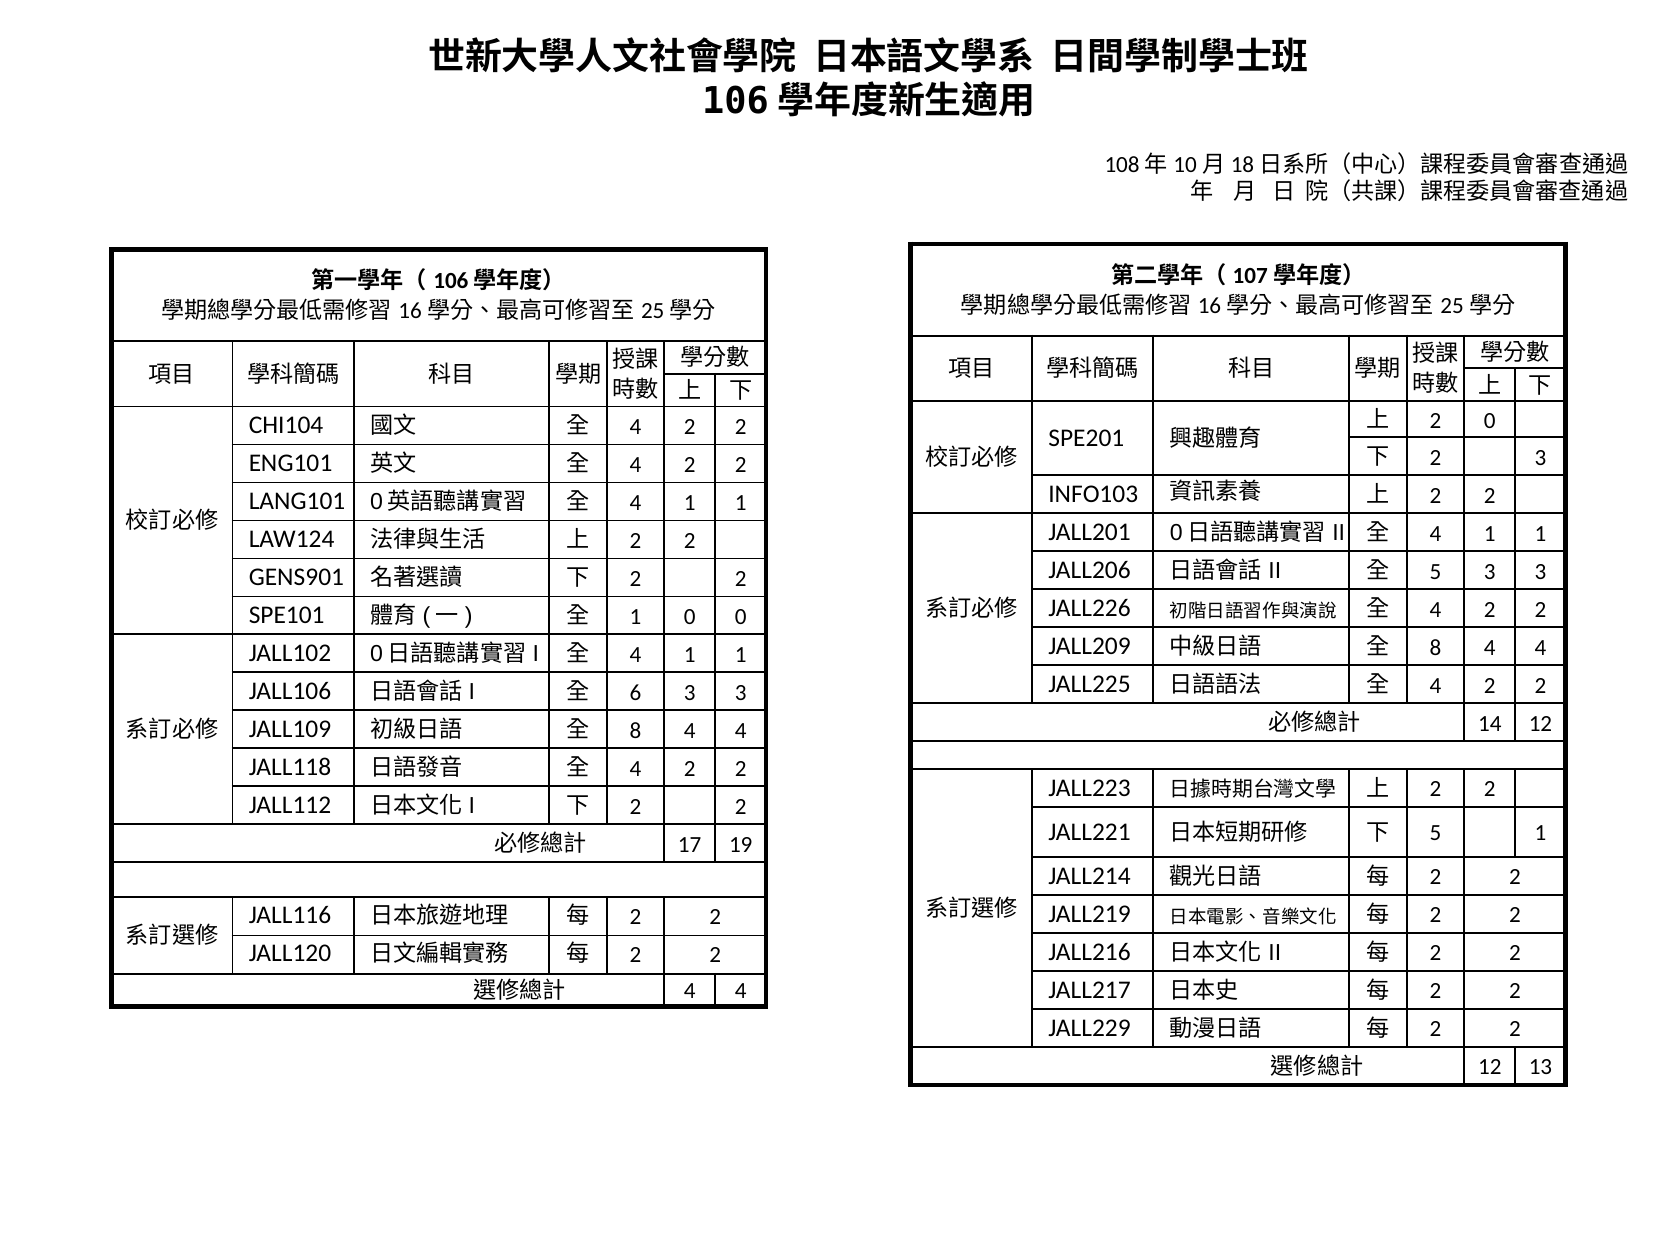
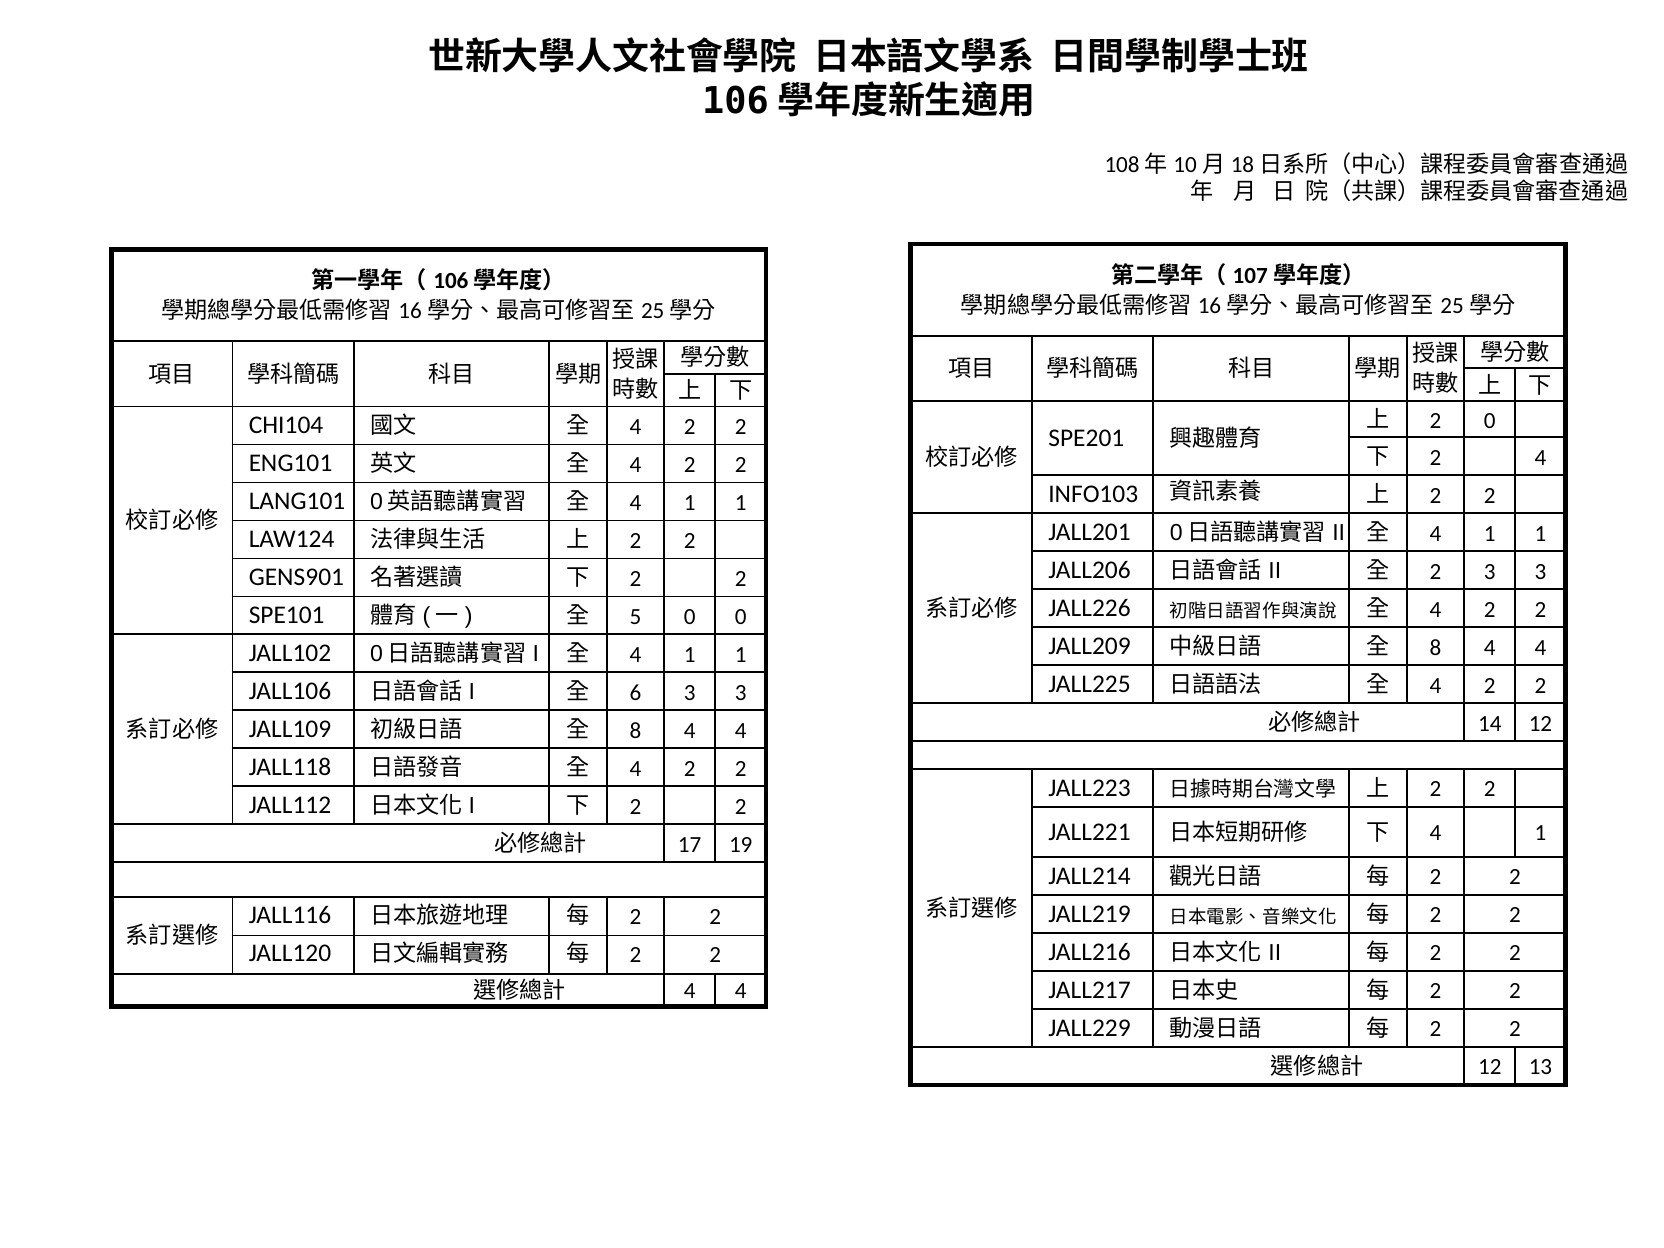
2 3: 3 -> 4
5 at (1436, 571): 5 -> 2
1 at (635, 617): 1 -> 5
5 at (1436, 833): 5 -> 4
